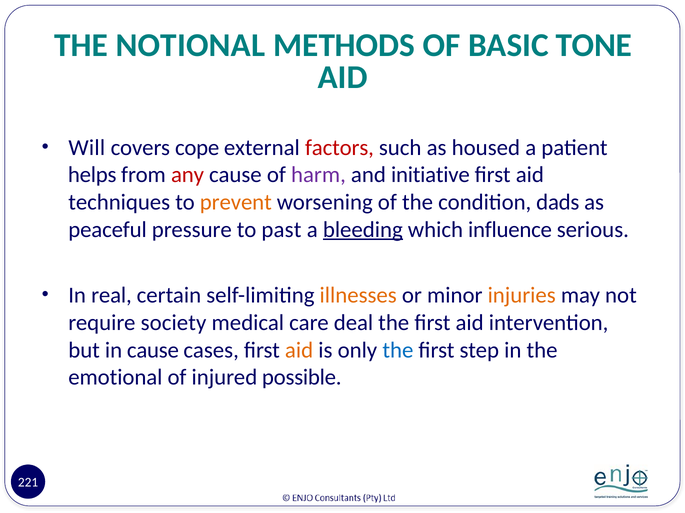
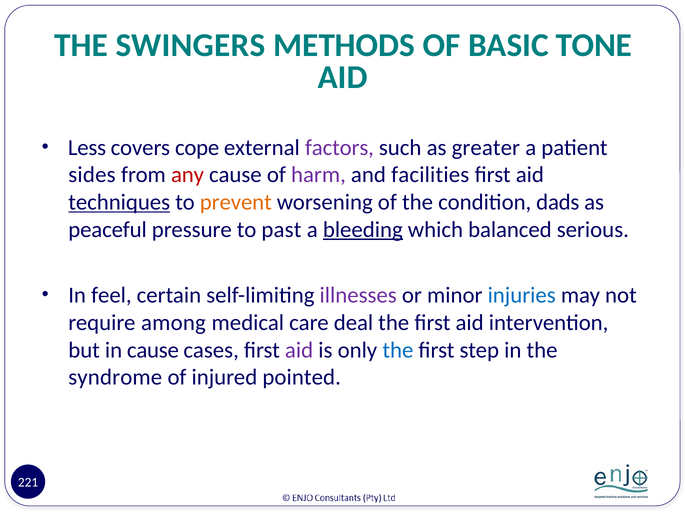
NOTIONAL: NOTIONAL -> SWINGERS
Will: Will -> Less
factors colour: red -> purple
housed: housed -> greater
helps: helps -> sides
initiative: initiative -> facilities
techniques underline: none -> present
influence: influence -> balanced
real: real -> feel
illnesses colour: orange -> purple
injuries colour: orange -> blue
society: society -> among
aid at (299, 351) colour: orange -> purple
emotional: emotional -> syndrome
possible: possible -> pointed
